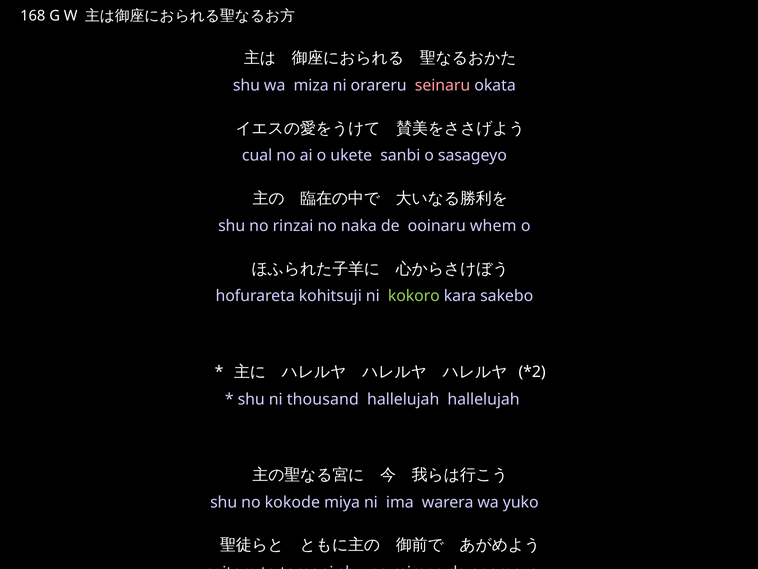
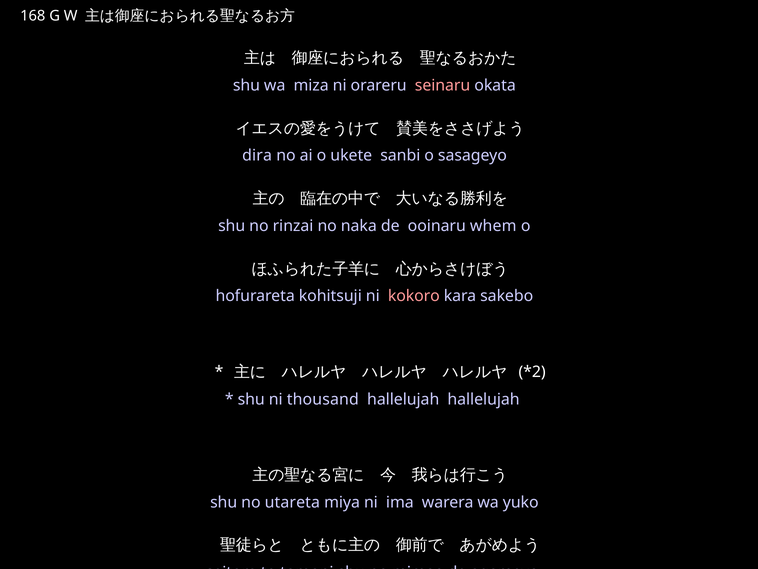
cual: cual -> dira
kokoro colour: light green -> pink
kokode: kokode -> utareta
